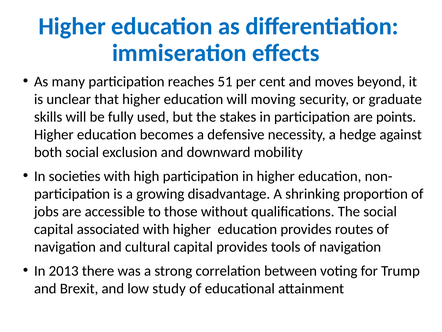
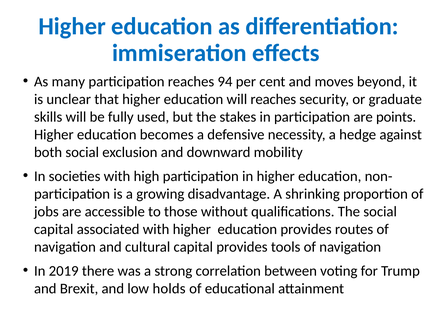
51: 51 -> 94
will moving: moving -> reaches
2013: 2013 -> 2019
study: study -> holds
